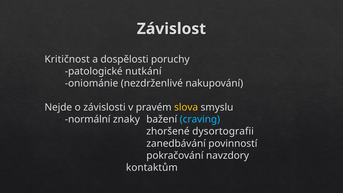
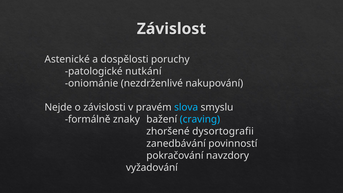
Kritičnost: Kritičnost -> Astenické
slova colour: yellow -> light blue
normální: normální -> formálně
kontaktům: kontaktům -> vyžadování
